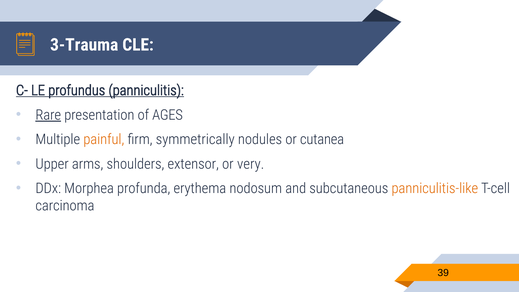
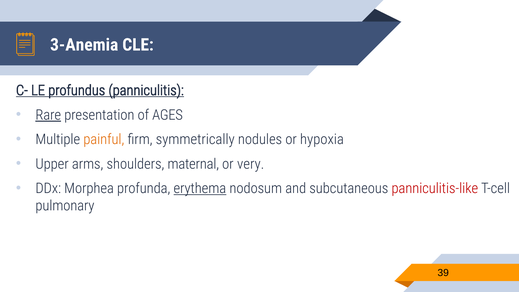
3-Trauma: 3-Trauma -> 3-Anemia
cutanea: cutanea -> hypoxia
extensor: extensor -> maternal
erythema underline: none -> present
panniculitis-like colour: orange -> red
carcinoma: carcinoma -> pulmonary
